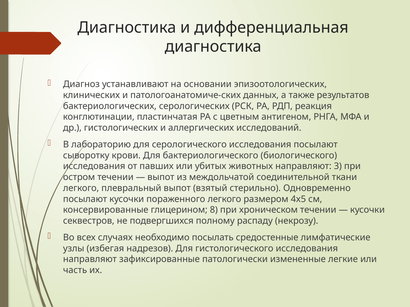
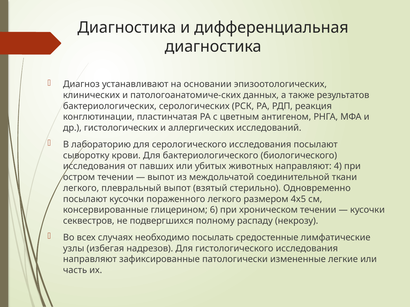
3: 3 -> 4
8: 8 -> 6
